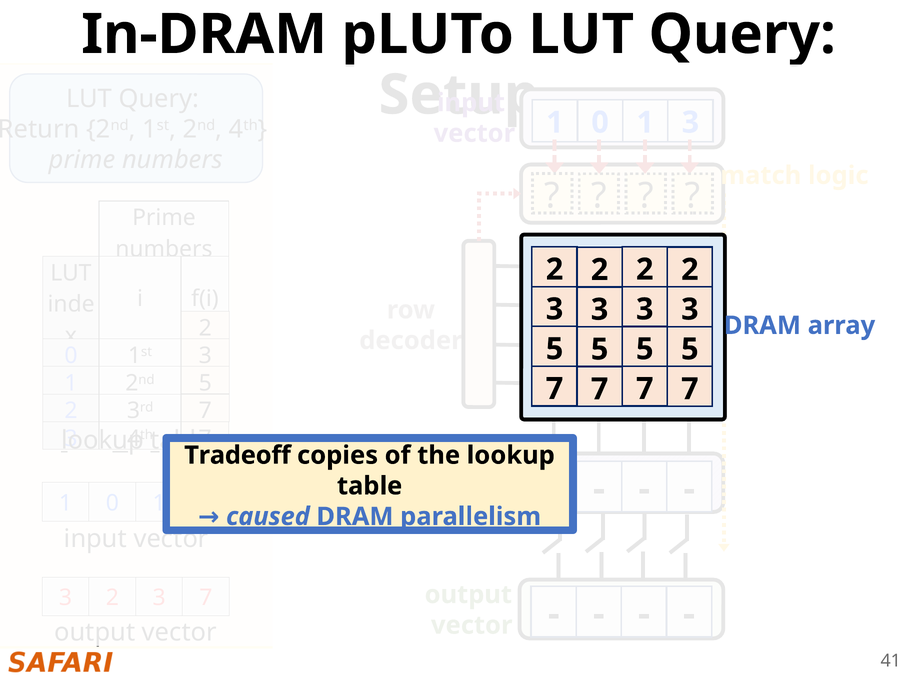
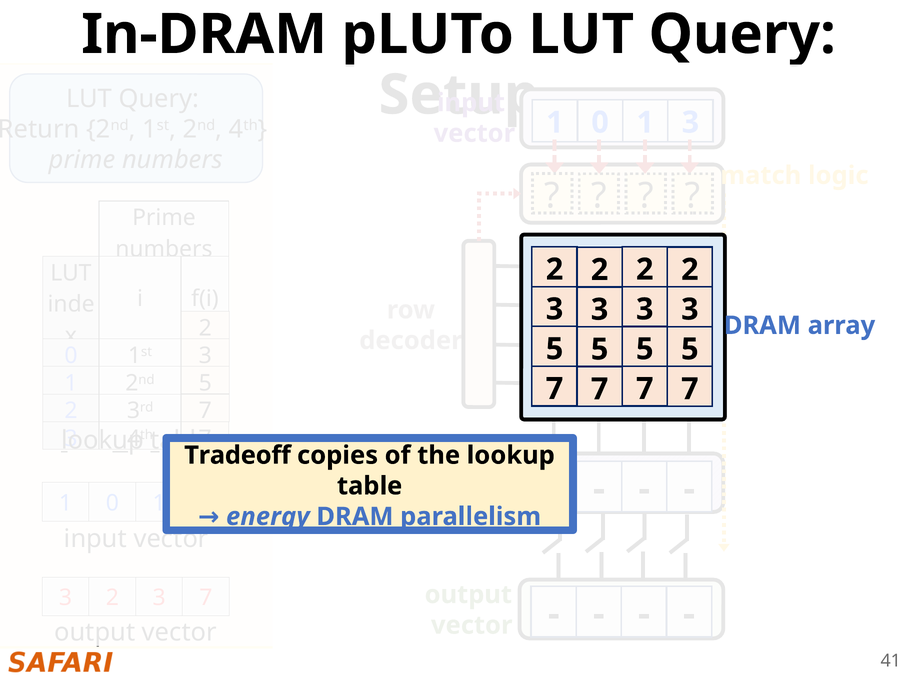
caused: caused -> energy
